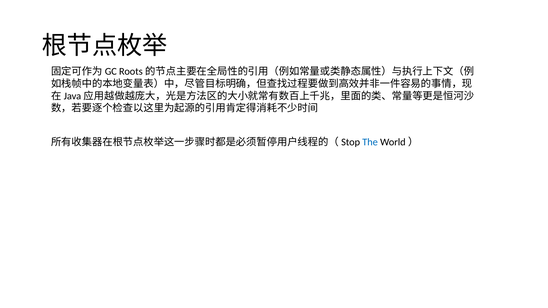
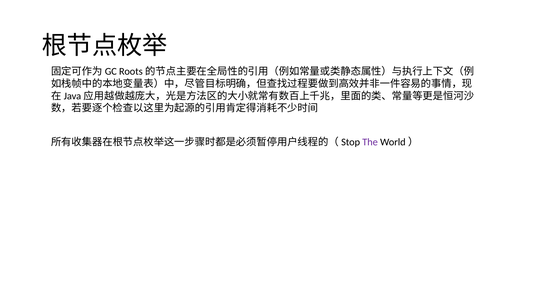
The colour: blue -> purple
